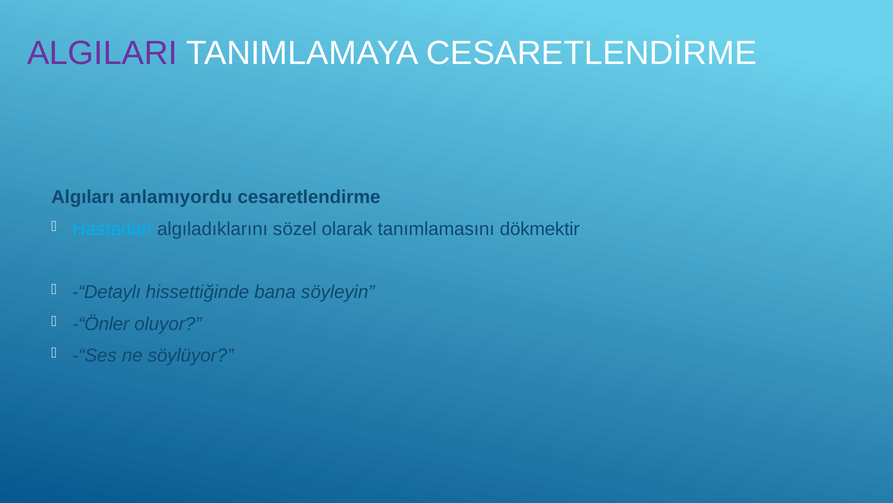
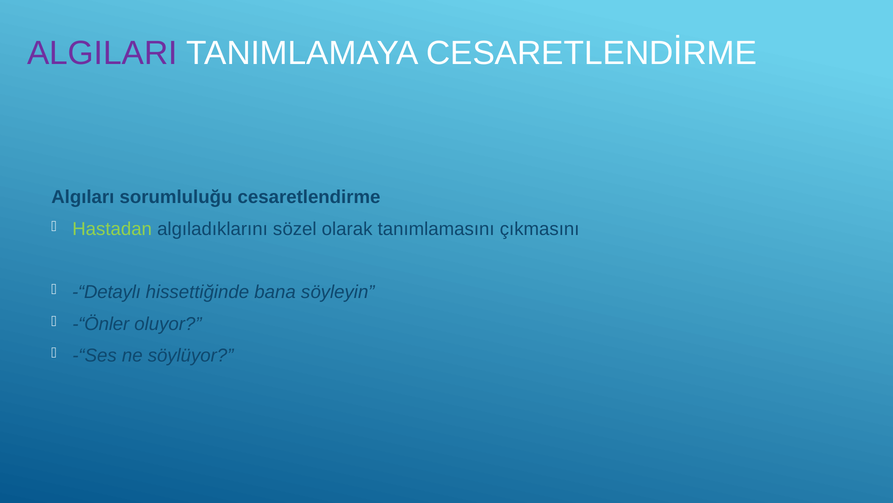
anlamıyordu: anlamıyordu -> sorumluluğu
Hastadan colour: light blue -> light green
dökmektir: dökmektir -> çıkmasını
